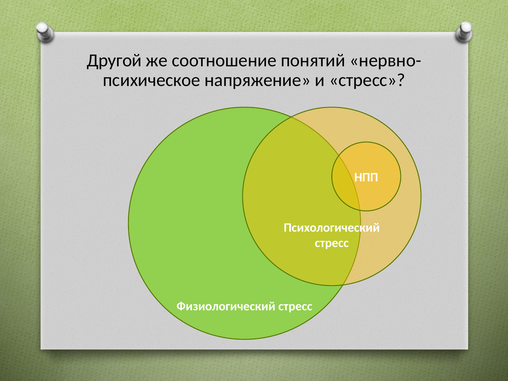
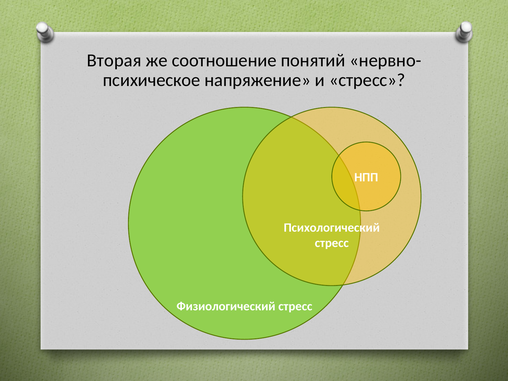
Другой: Другой -> Вторая
